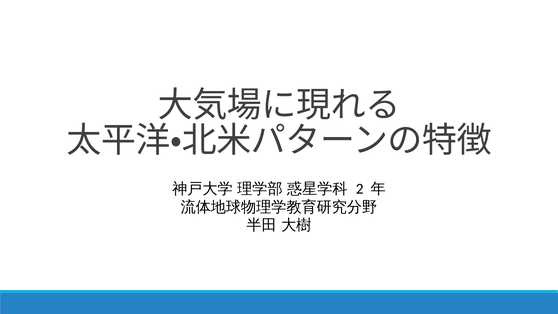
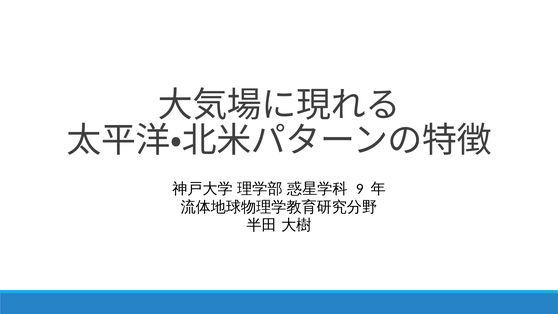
2: 2 -> 9
